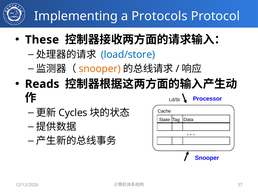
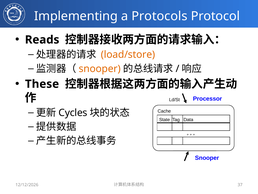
These: These -> Reads
load/store colour: blue -> orange
Reads: Reads -> These
